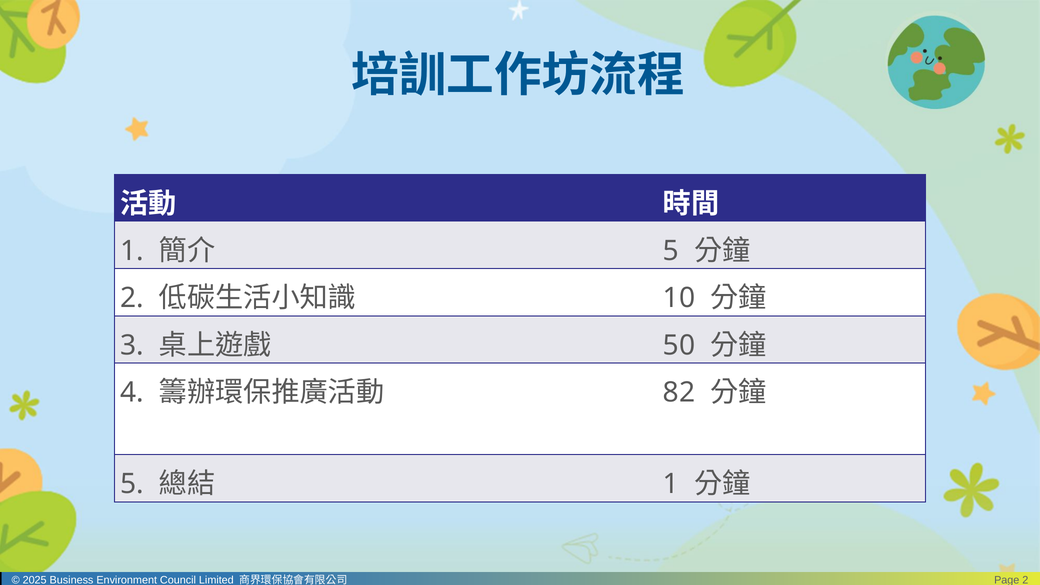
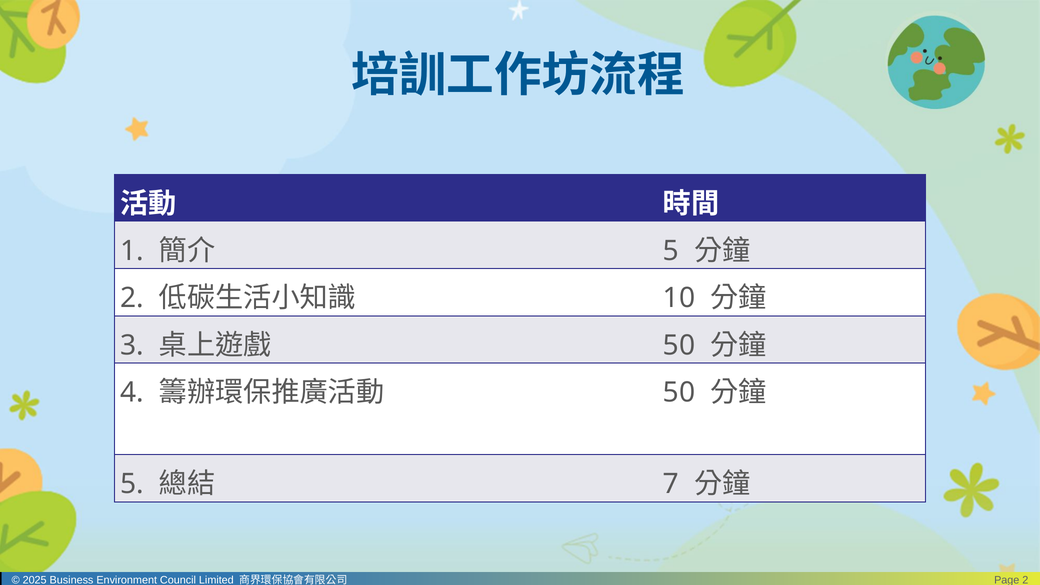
82 at (679, 393): 82 -> 50
1 at (671, 484): 1 -> 7
